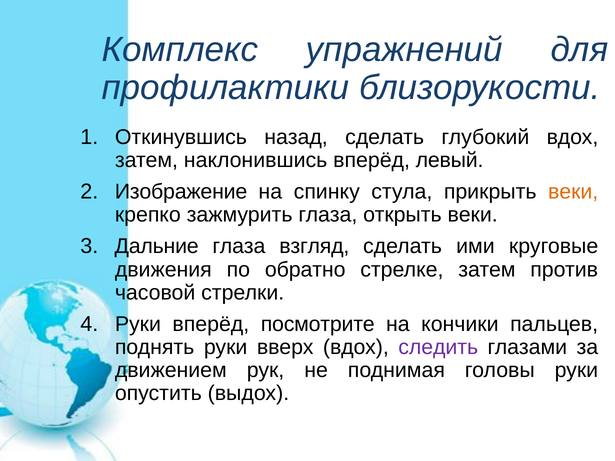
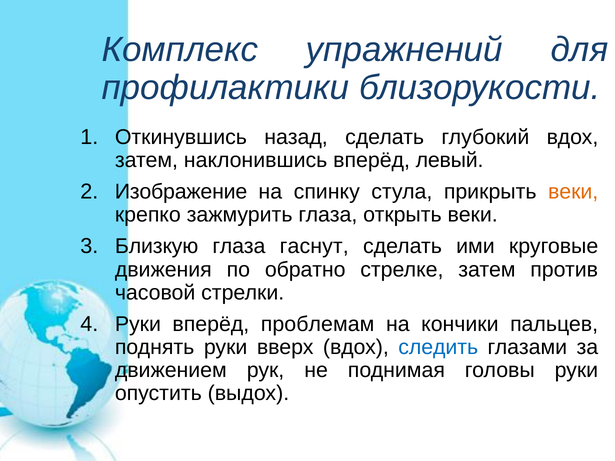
Дальние: Дальние -> Близкую
взгляд: взгляд -> гаснут
посмотрите: посмотрите -> проблемам
следить colour: purple -> blue
